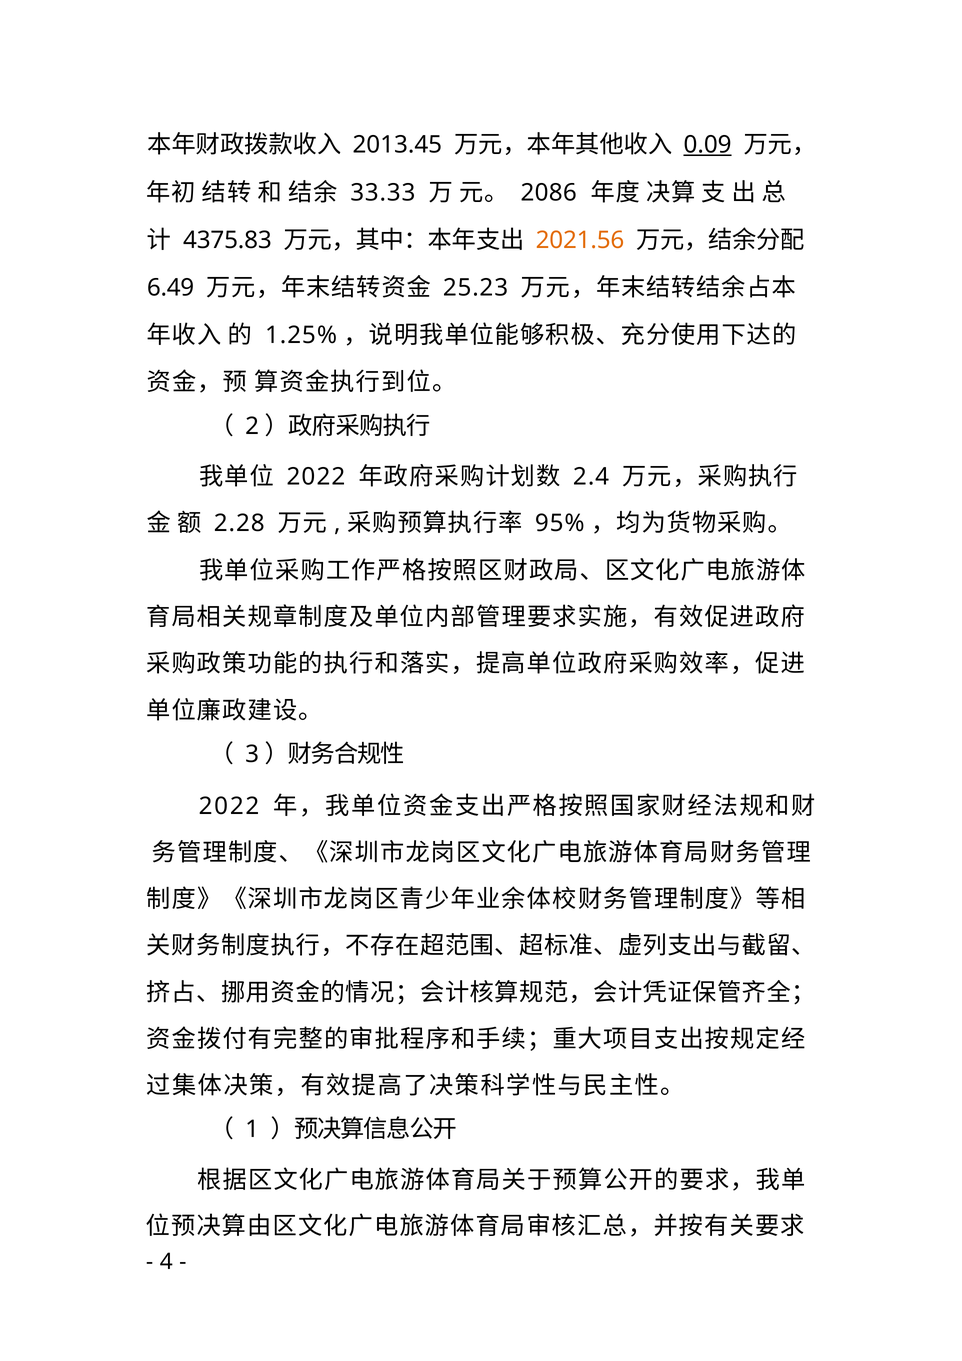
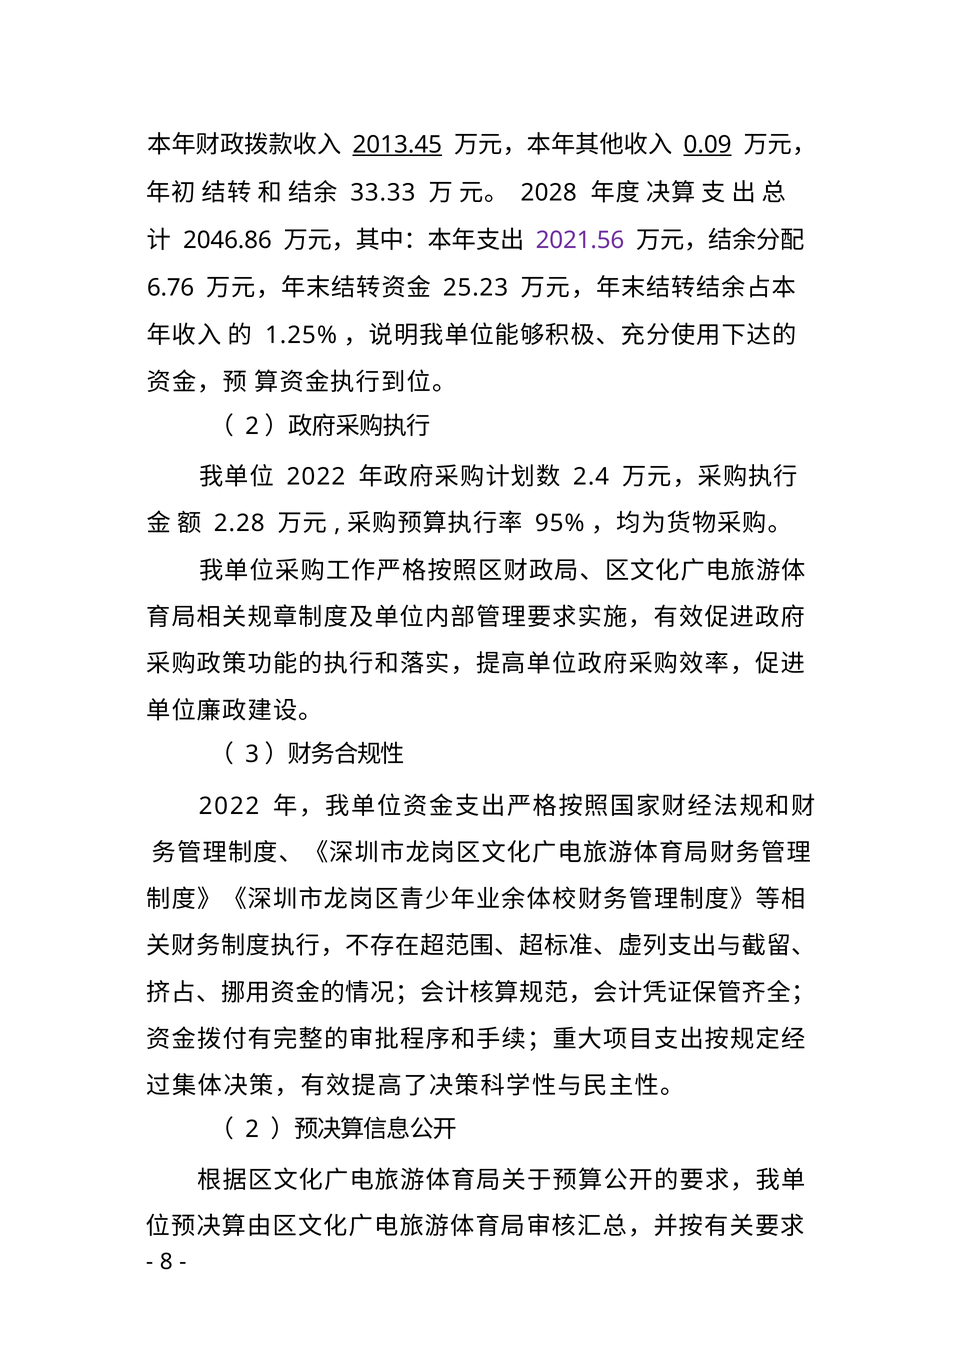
2013.45 underline: none -> present
2086: 2086 -> 2028
4375.83: 4375.83 -> 2046.86
2021.56 colour: orange -> purple
6.49: 6.49 -> 6.76
1: 1 -> 2
4: 4 -> 8
